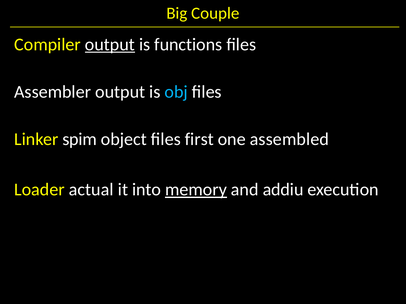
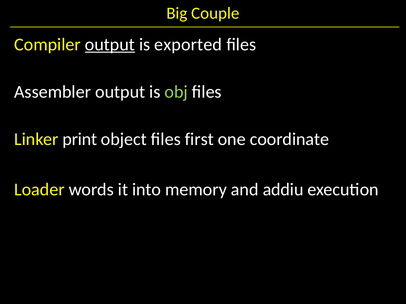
functions: functions -> exported
obj colour: light blue -> light green
spim: spim -> print
assembled: assembled -> coordinate
actual: actual -> words
memory underline: present -> none
